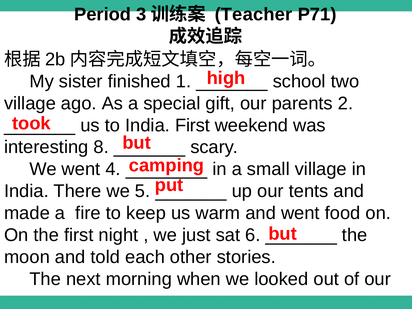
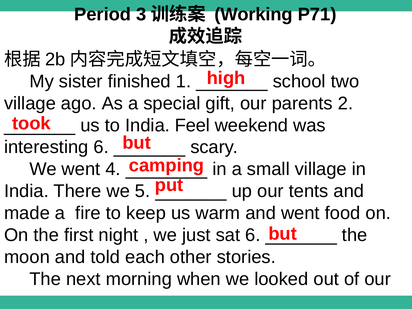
Teacher: Teacher -> Working
India First: First -> Feel
interesting 8: 8 -> 6
